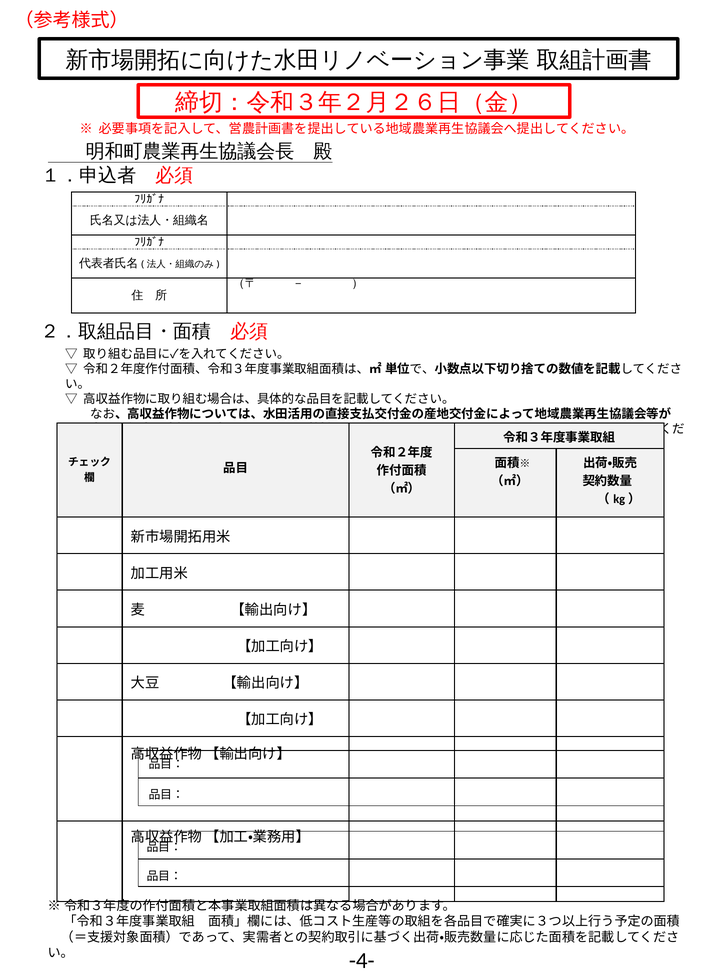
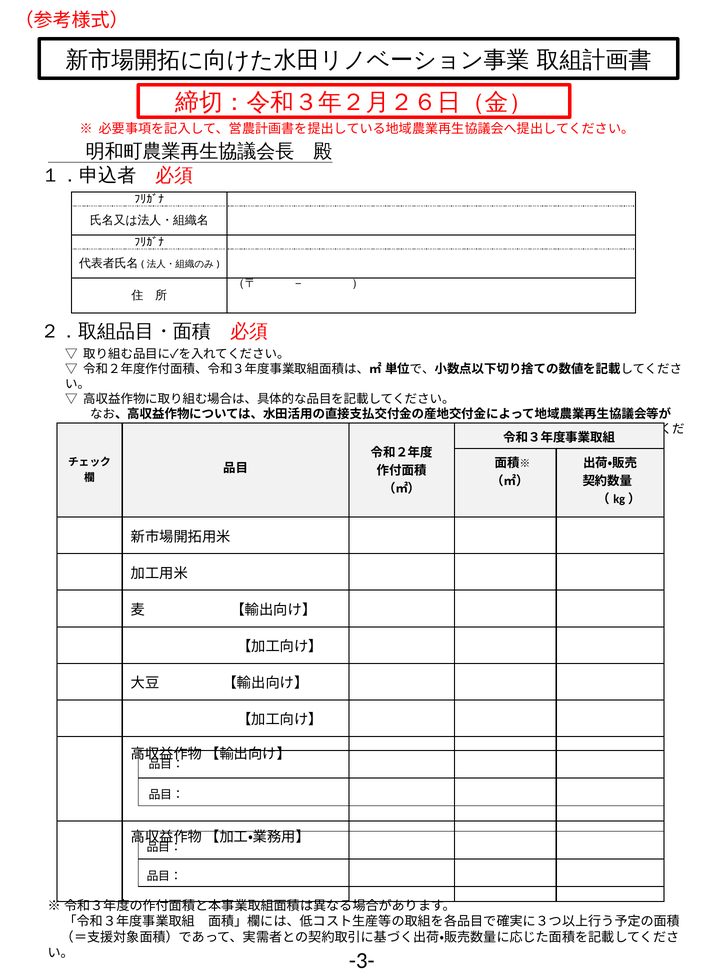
-4-: -4- -> -3-
